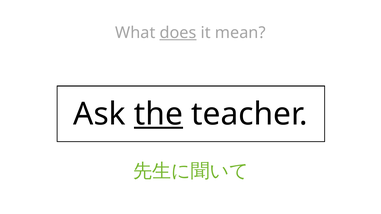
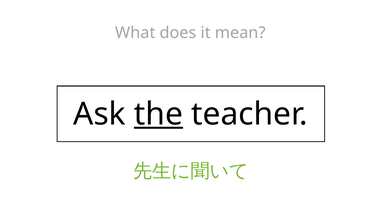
does underline: present -> none
